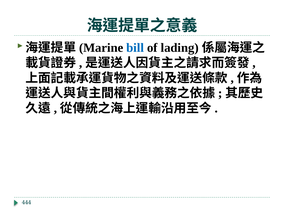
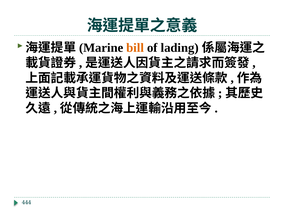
bill colour: blue -> orange
